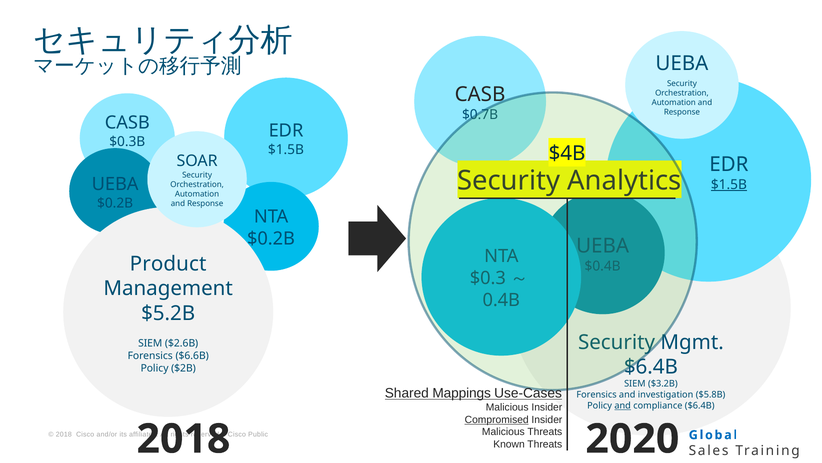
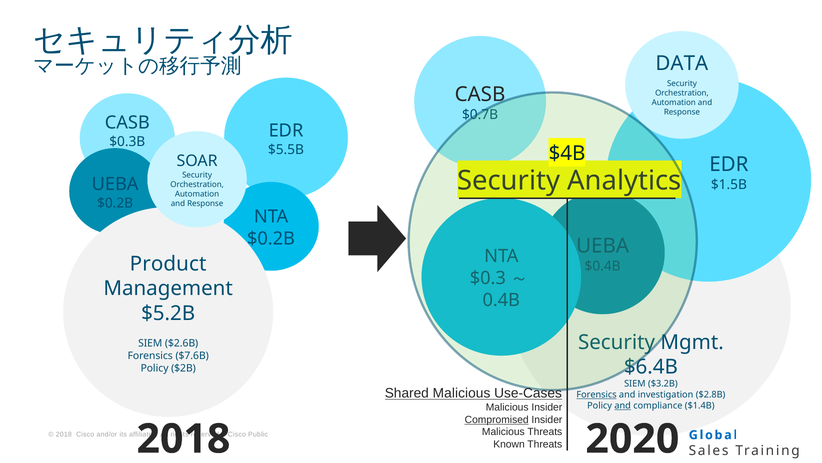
UEBA at (682, 63): UEBA -> DATA
$1.5B at (286, 150): $1.5B -> $5.5B
$1.5B at (729, 184) underline: present -> none
$6.6B: $6.6B -> $7.6B
Shared Mappings: Mappings -> Malicious
Forensics at (597, 394) underline: none -> present
$5.8B: $5.8B -> $2.8B
compliance $6.4B: $6.4B -> $1.4B
